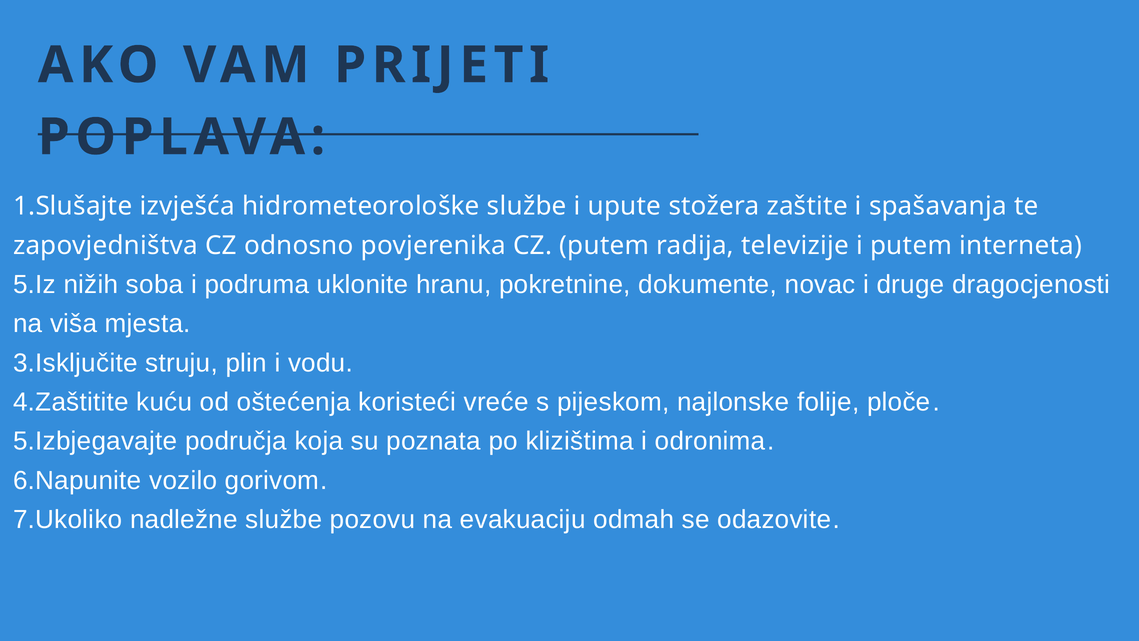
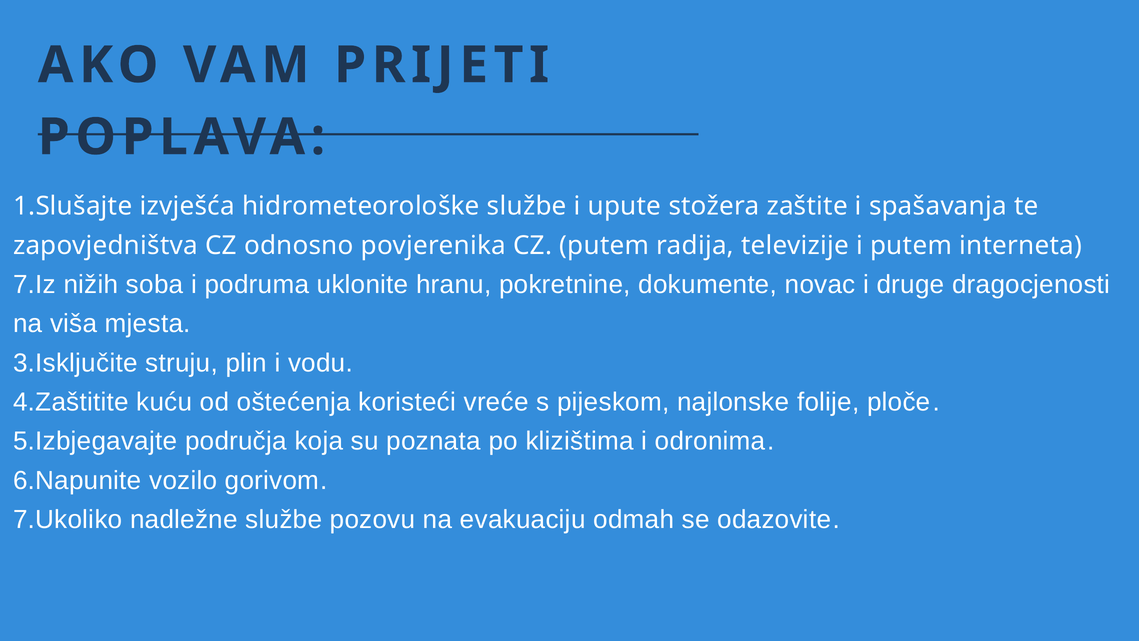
5.Iz: 5.Iz -> 7.Iz
